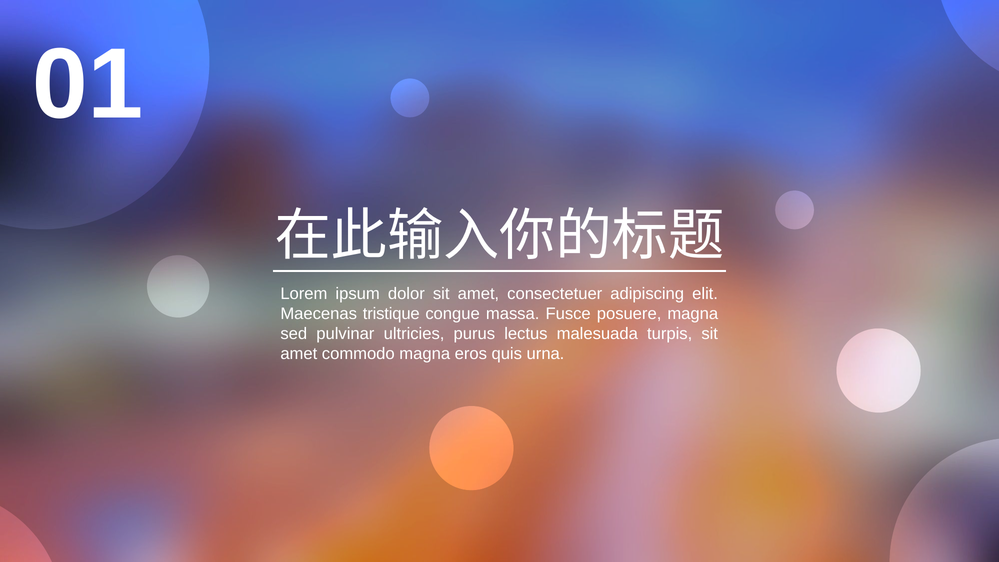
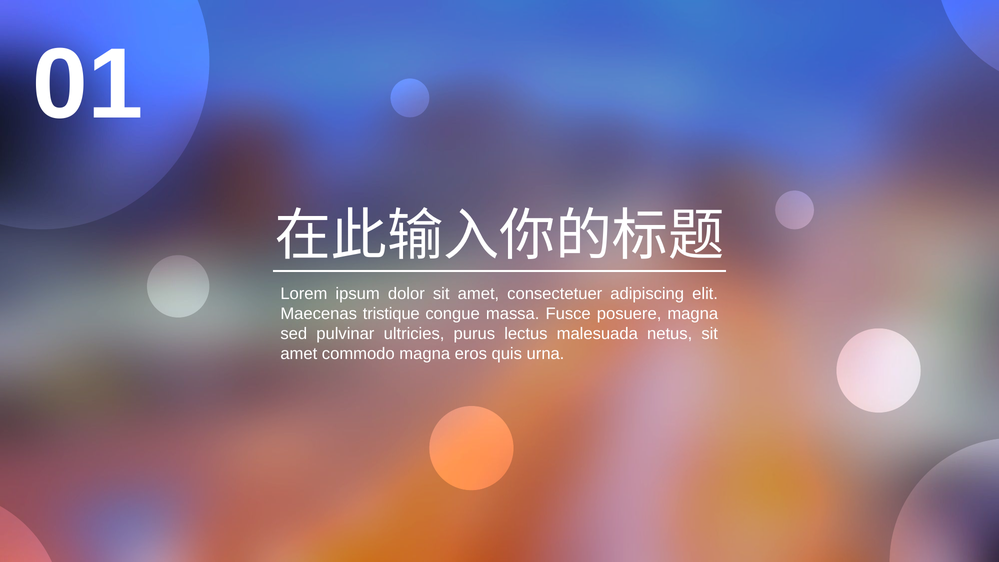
turpis: turpis -> netus
